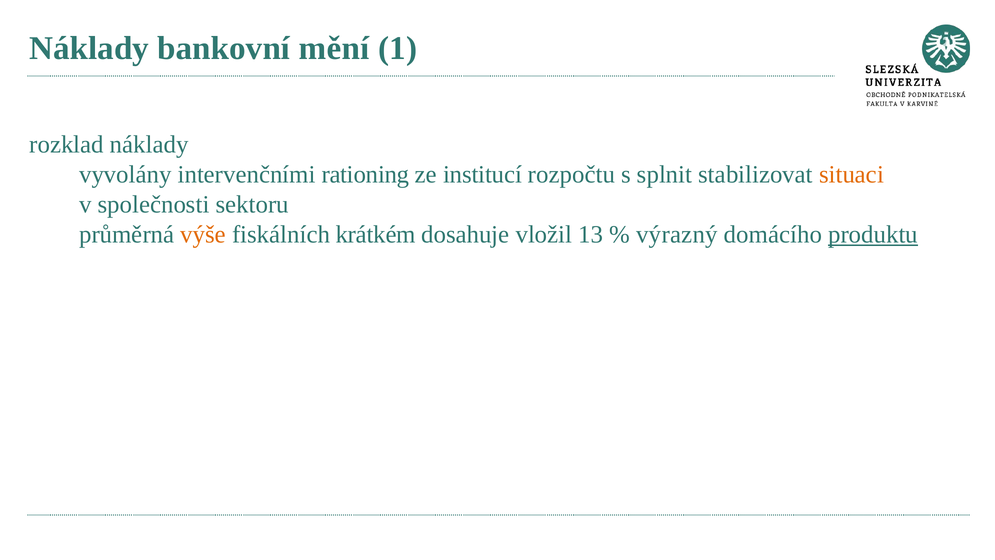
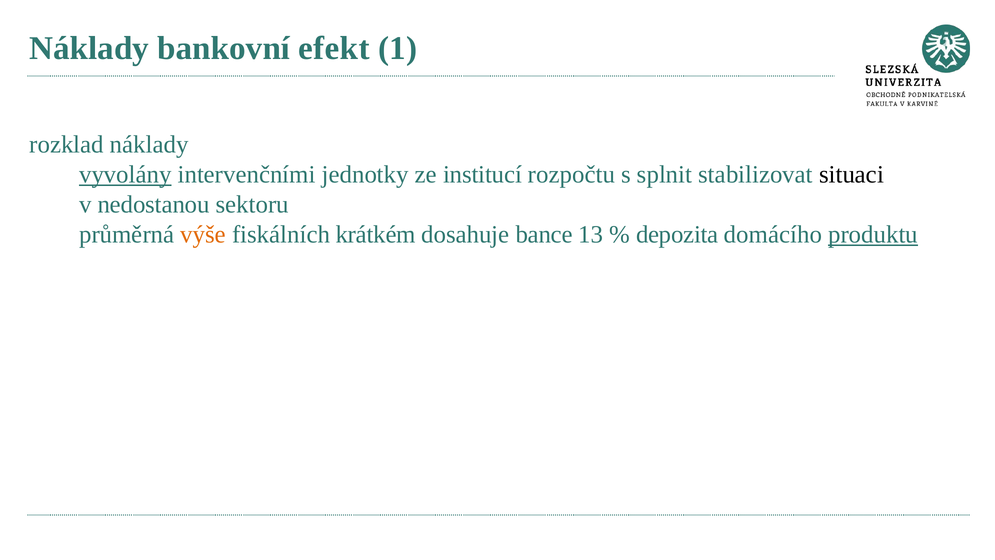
mění: mění -> efekt
vyvolány underline: none -> present
rationing: rationing -> jednotky
situaci colour: orange -> black
společnosti: společnosti -> nedostanou
vložil: vložil -> bance
výrazný: výrazný -> depozita
